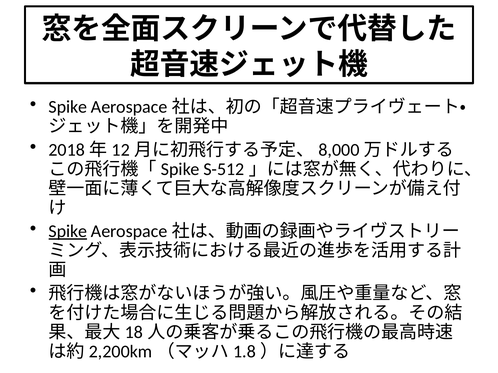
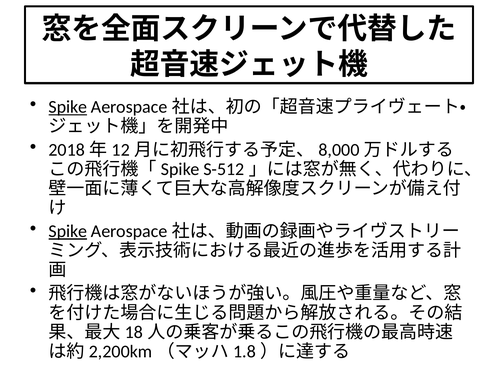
Spike at (68, 107) underline: none -> present
